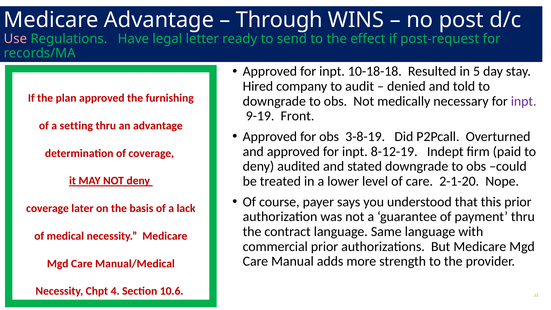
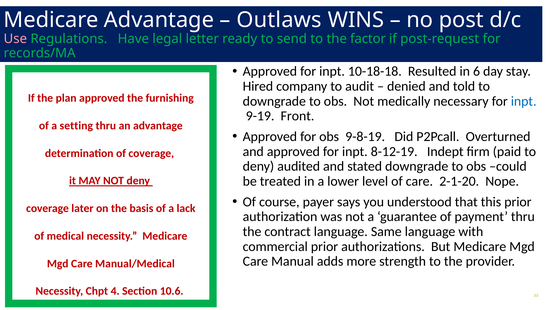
Through: Through -> Outlaws
effect: effect -> factor
5: 5 -> 6
inpt at (524, 101) colour: purple -> blue
3-8-19: 3-8-19 -> 9-8-19
